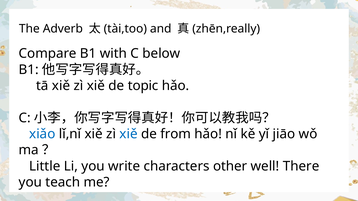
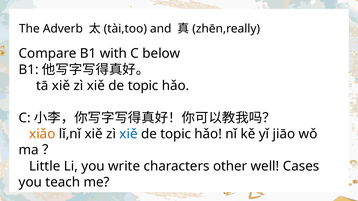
xiǎo colour: blue -> orange
from at (176, 134): from -> topic
There: There -> Cases
